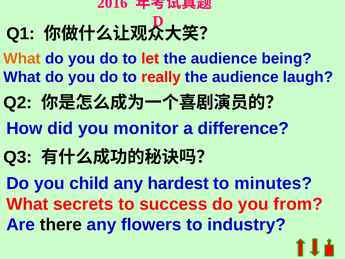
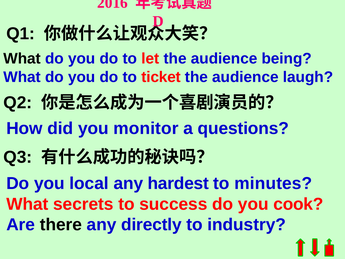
What at (22, 58) colour: orange -> black
really: really -> ticket
difference: difference -> questions
child: child -> local
from: from -> cook
flowers: flowers -> directly
